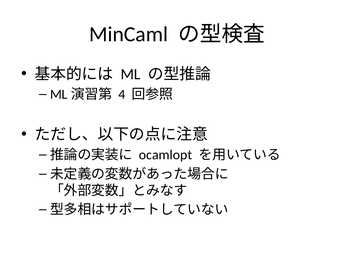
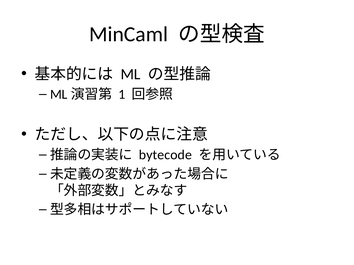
4: 4 -> 1
ocamlopt: ocamlopt -> bytecode
